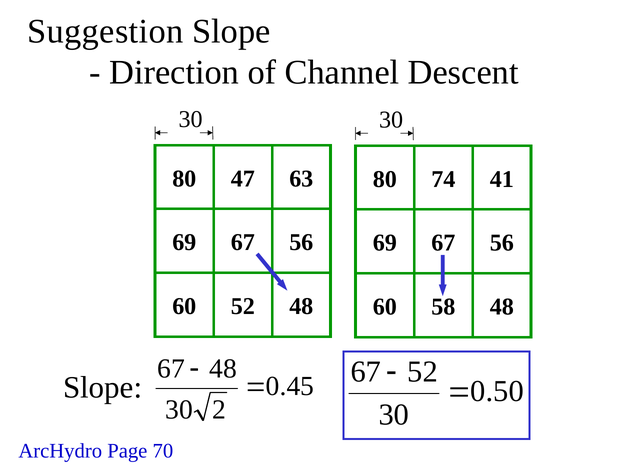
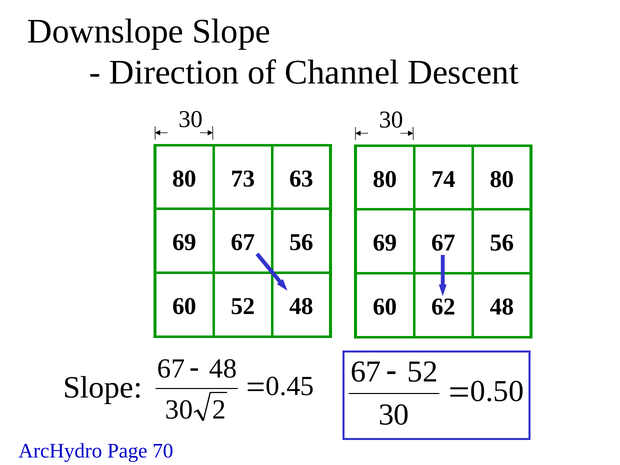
Suggestion: Suggestion -> Downslope
47: 47 -> 73
74 41: 41 -> 80
58: 58 -> 62
